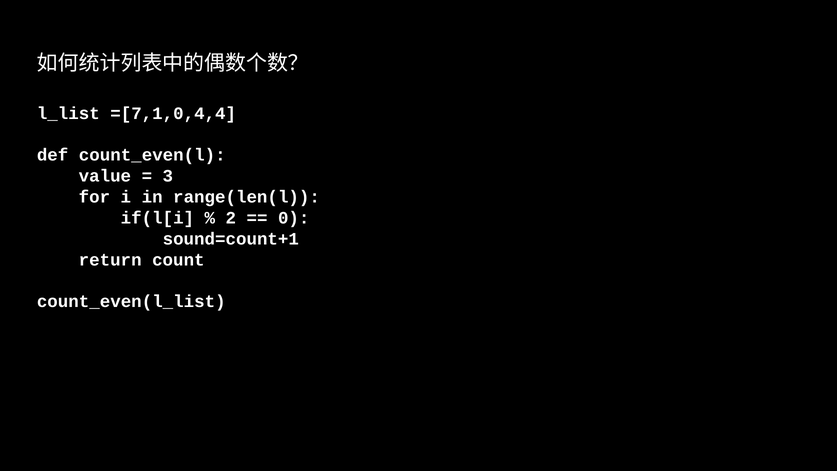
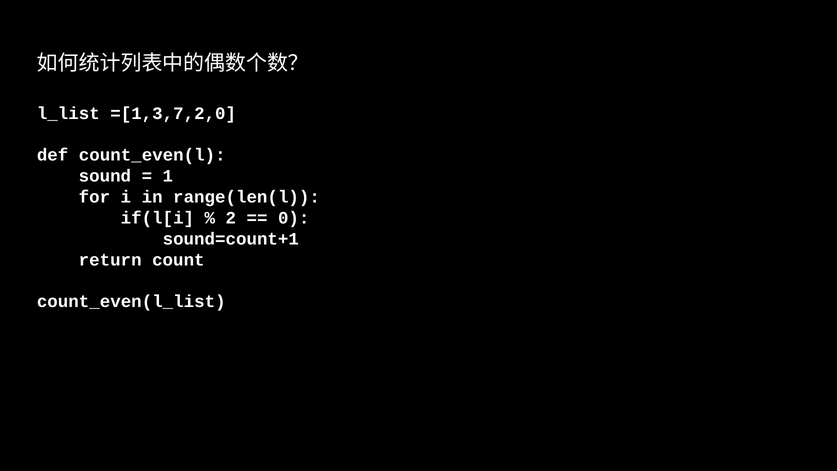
=[7,1,0,4,4: =[7,1,0,4,4 -> =[1,3,7,2,0
value: value -> sound
3: 3 -> 1
